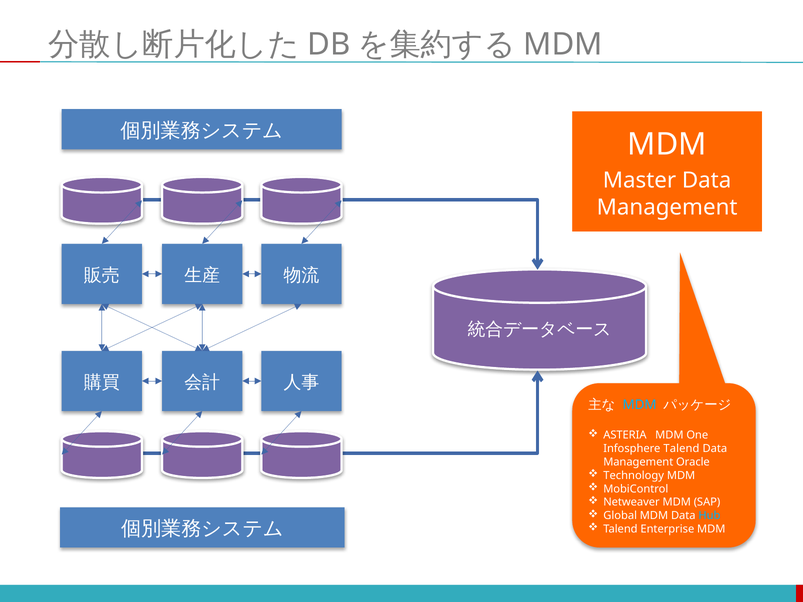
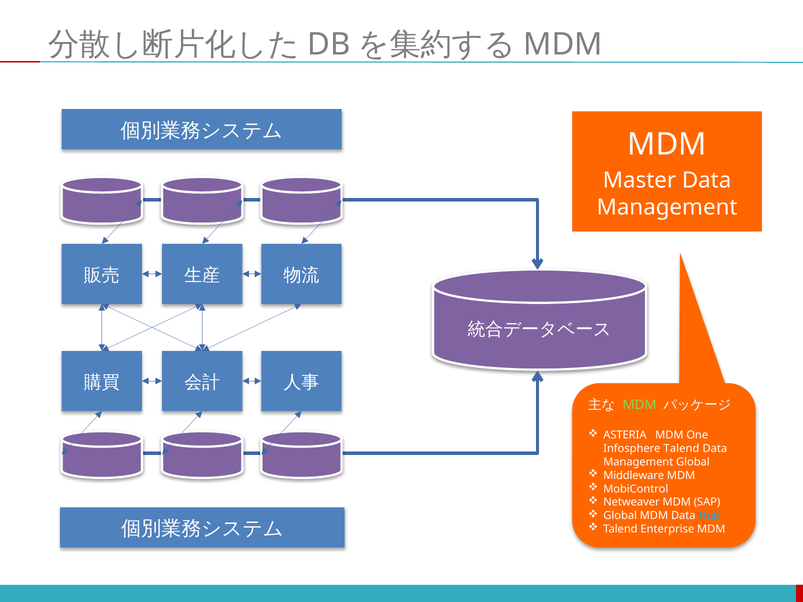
MDM at (640, 405) colour: light blue -> light green
Management Oracle: Oracle -> Global
Technology: Technology -> Middleware
